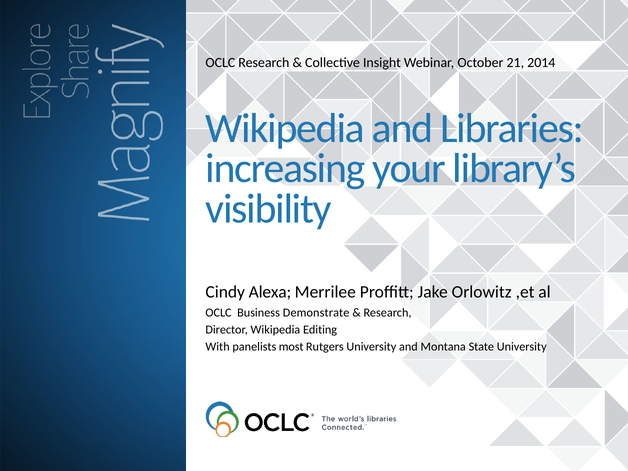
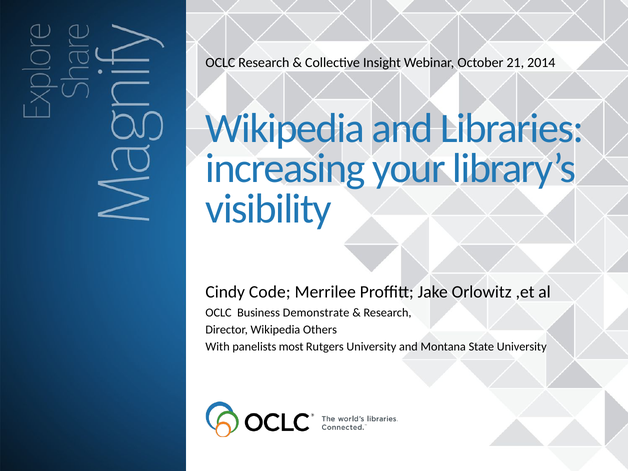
Alexa: Alexa -> Code
Editing: Editing -> Others
